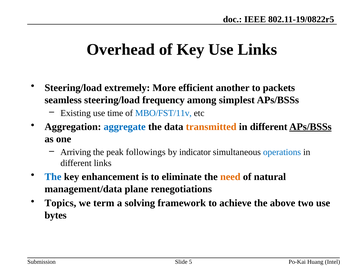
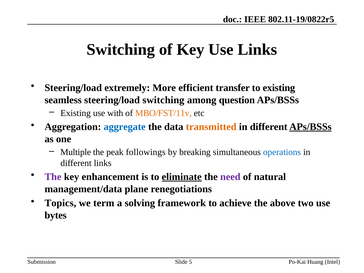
Overhead at (121, 50): Overhead -> Switching
another: another -> transfer
to packets: packets -> existing
steering/load frequency: frequency -> switching
simplest: simplest -> question
time: time -> with
MBO/FST/11v colour: blue -> orange
Arriving: Arriving -> Multiple
indicator: indicator -> breaking
The at (53, 177) colour: blue -> purple
eliminate underline: none -> present
need colour: orange -> purple
